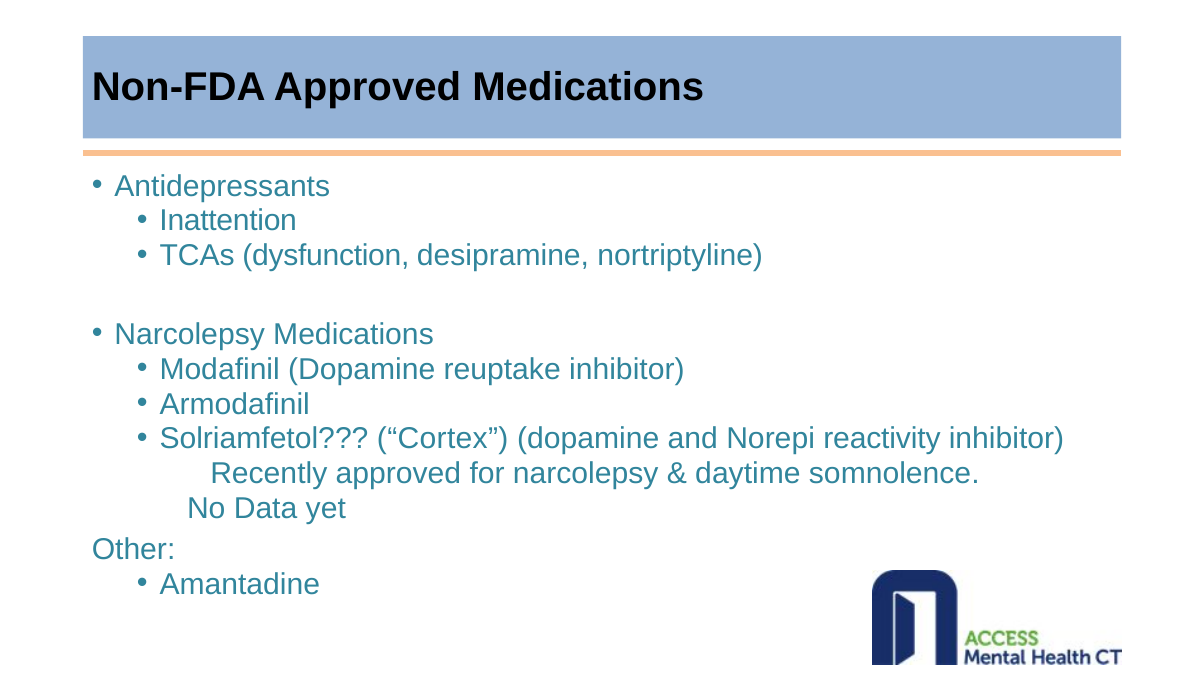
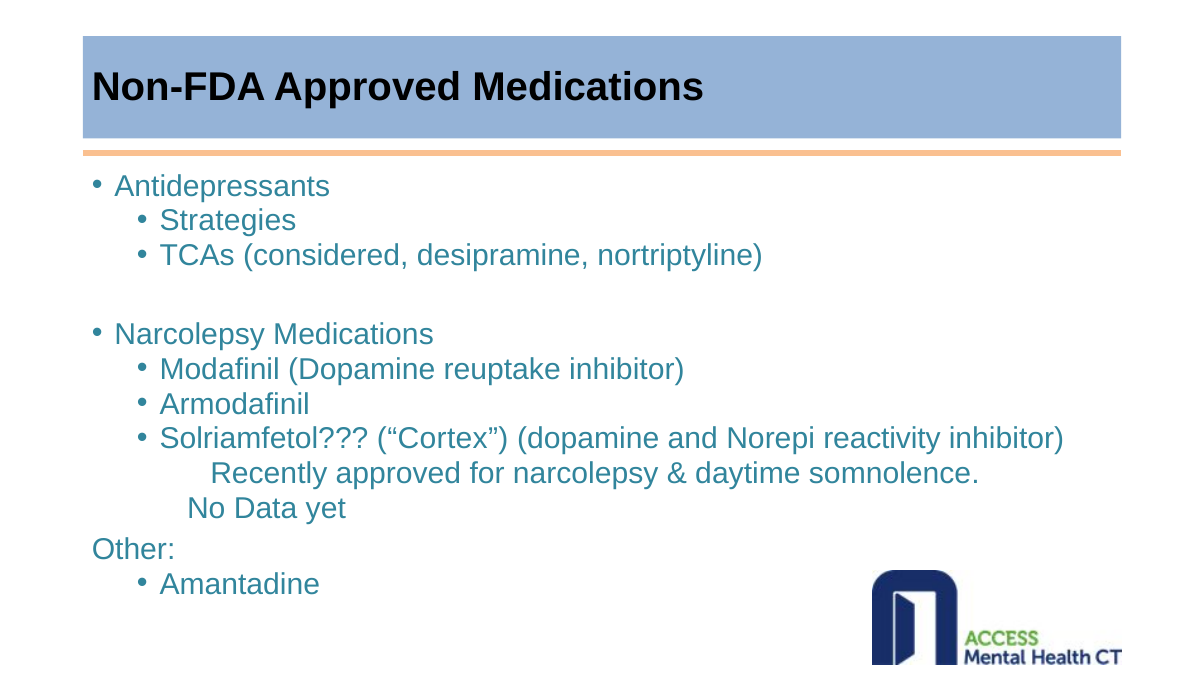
Inattention: Inattention -> Strategies
dysfunction: dysfunction -> considered
